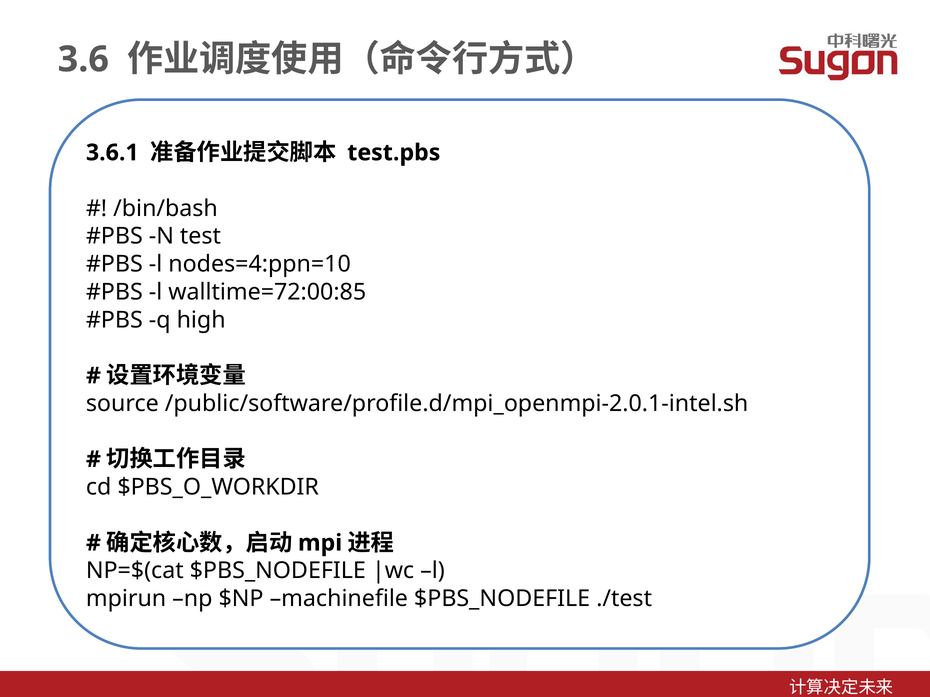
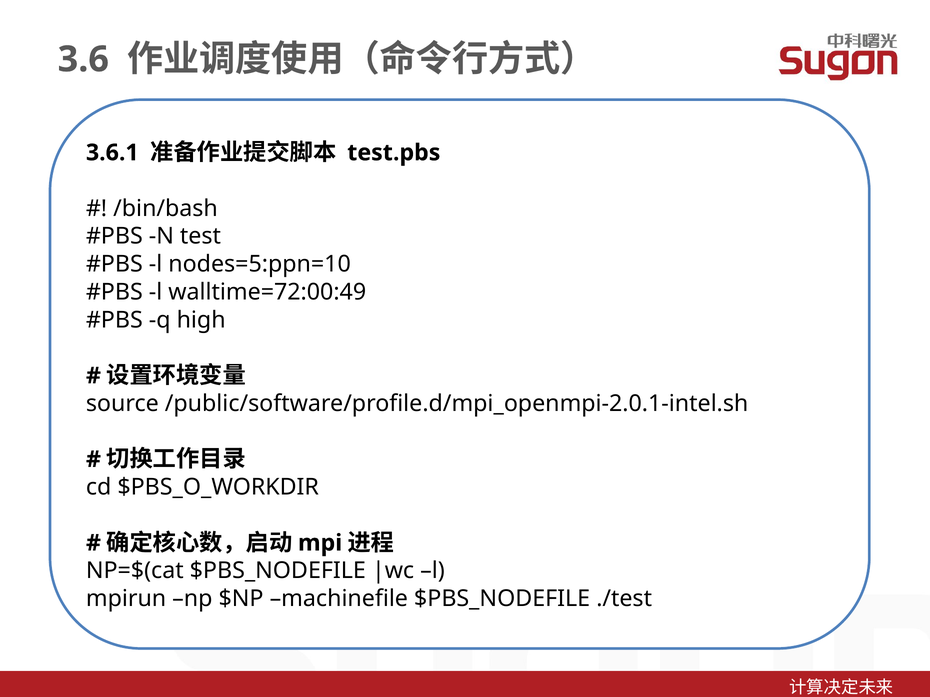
nodes=4:ppn=10: nodes=4:ppn=10 -> nodes=5:ppn=10
walltime=72:00:85: walltime=72:00:85 -> walltime=72:00:49
